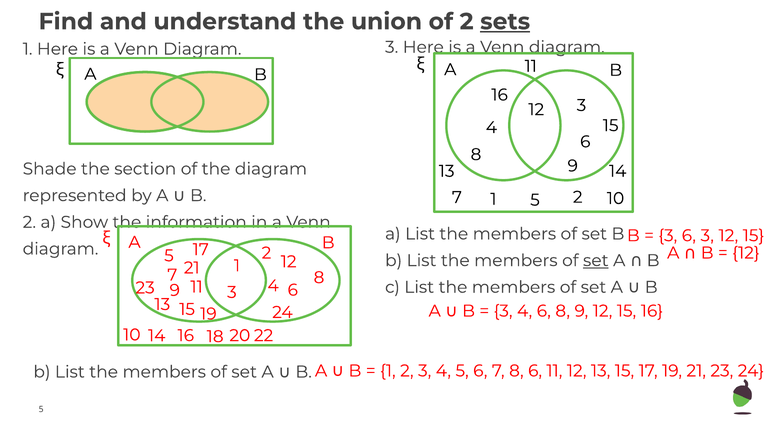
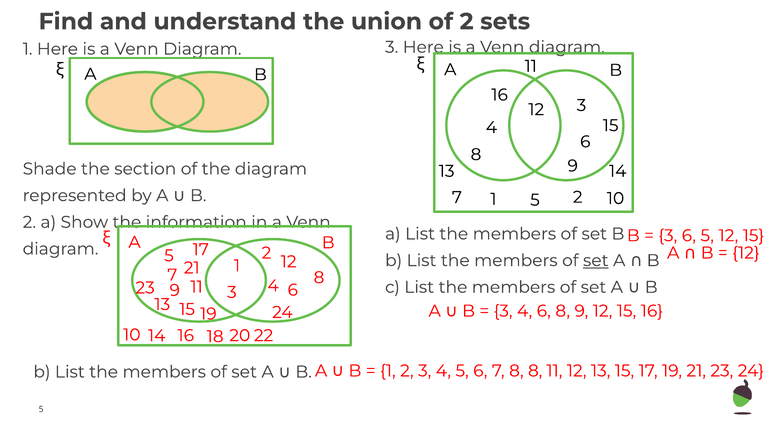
sets underline: present -> none
6 3: 3 -> 5
8 6: 6 -> 8
